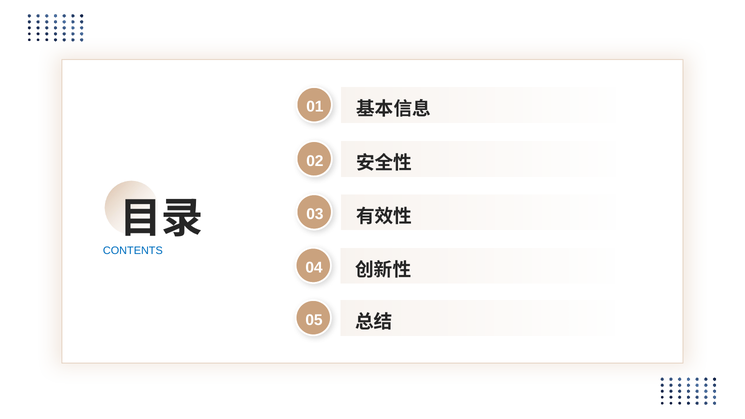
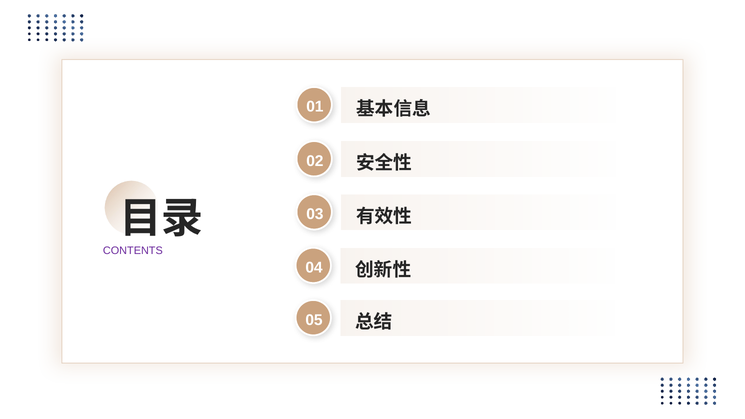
CONTENTS colour: blue -> purple
